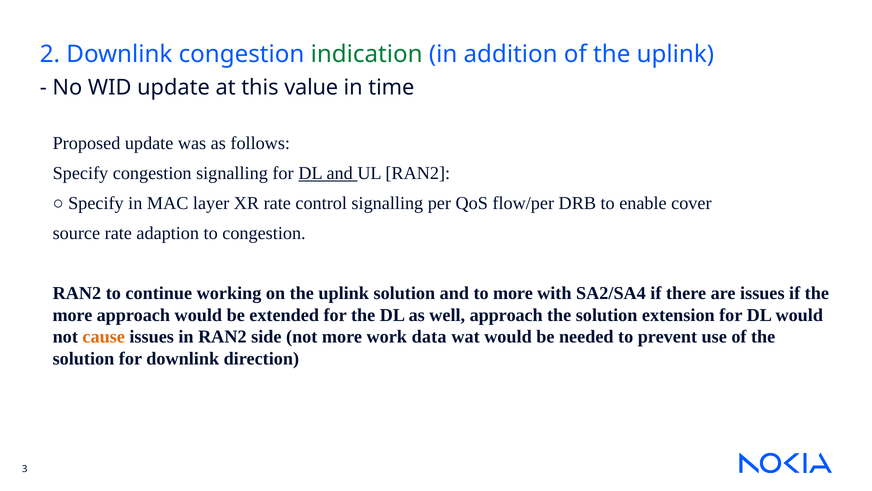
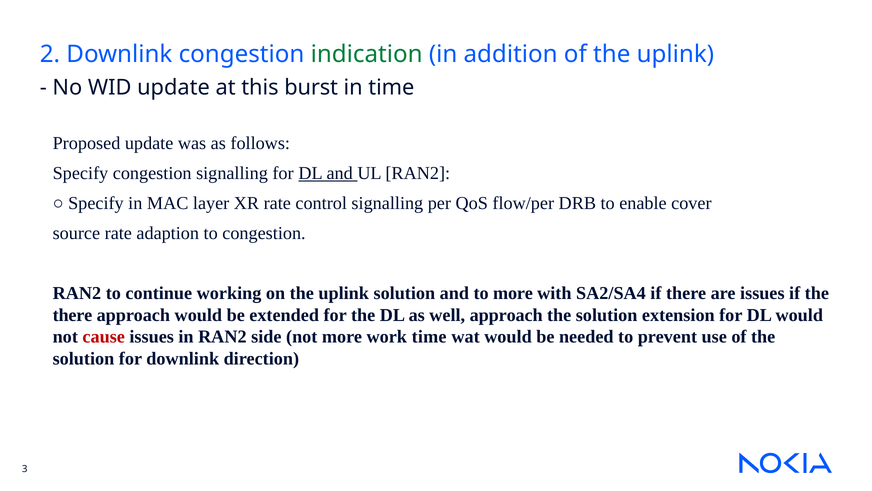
value: value -> burst
more at (72, 315): more -> there
cause colour: orange -> red
work data: data -> time
